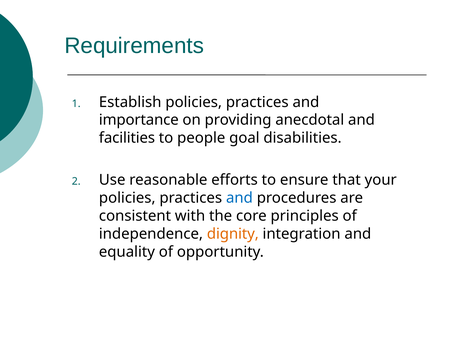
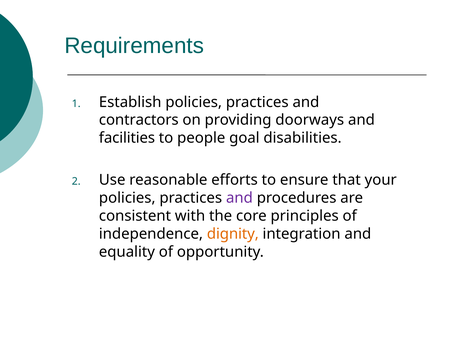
importance: importance -> contractors
anecdotal: anecdotal -> doorways
and at (239, 198) colour: blue -> purple
